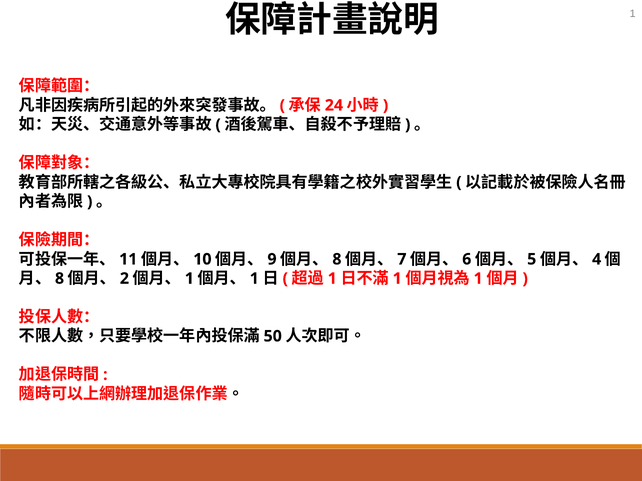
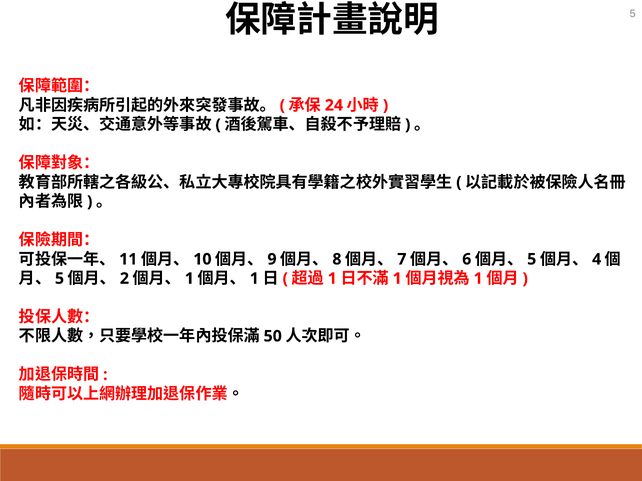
1 at (633, 14): 1 -> 5
8 at (60, 279): 8 -> 5
